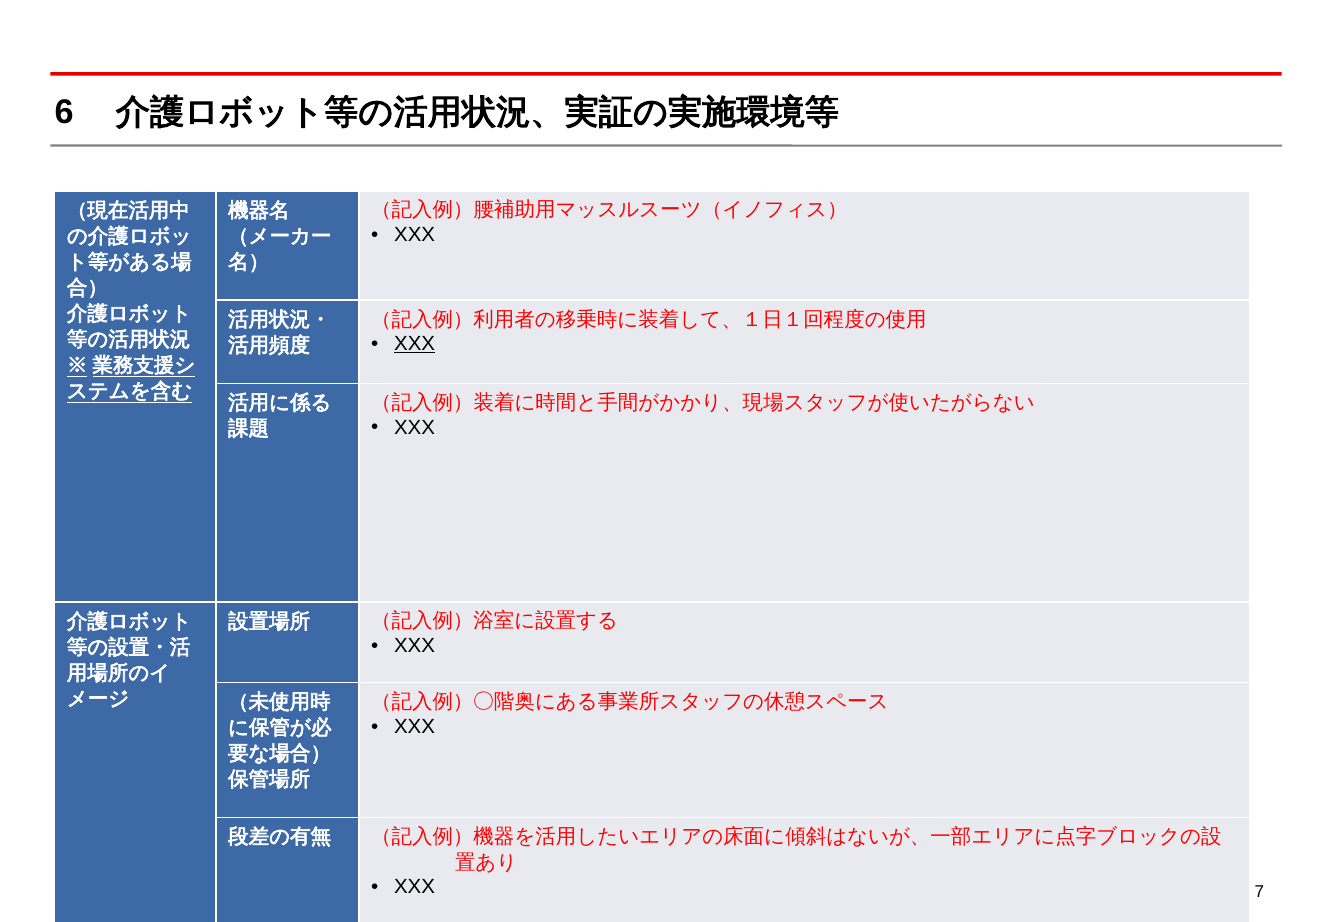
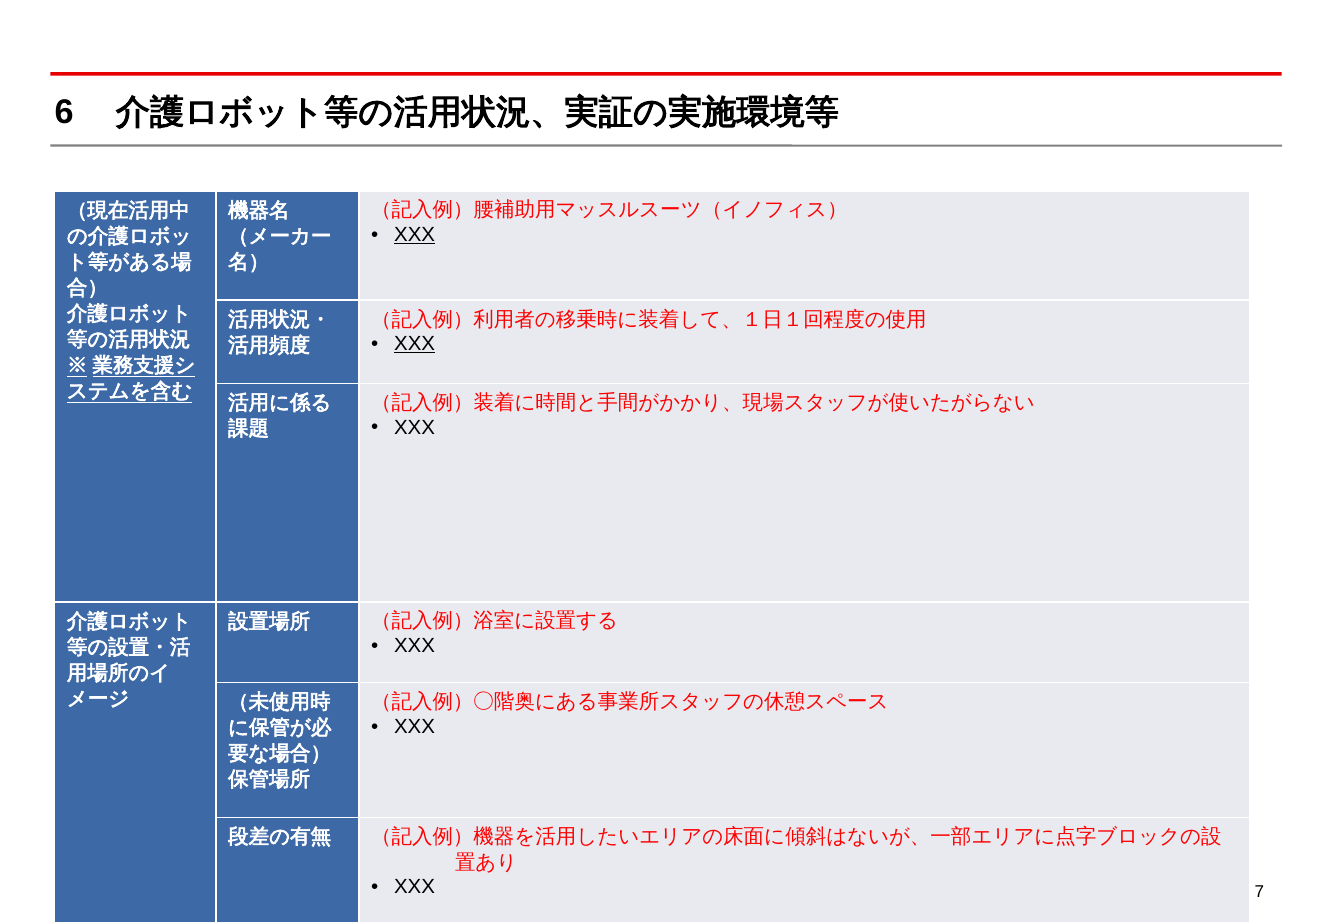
XXX at (415, 235) underline: none -> present
